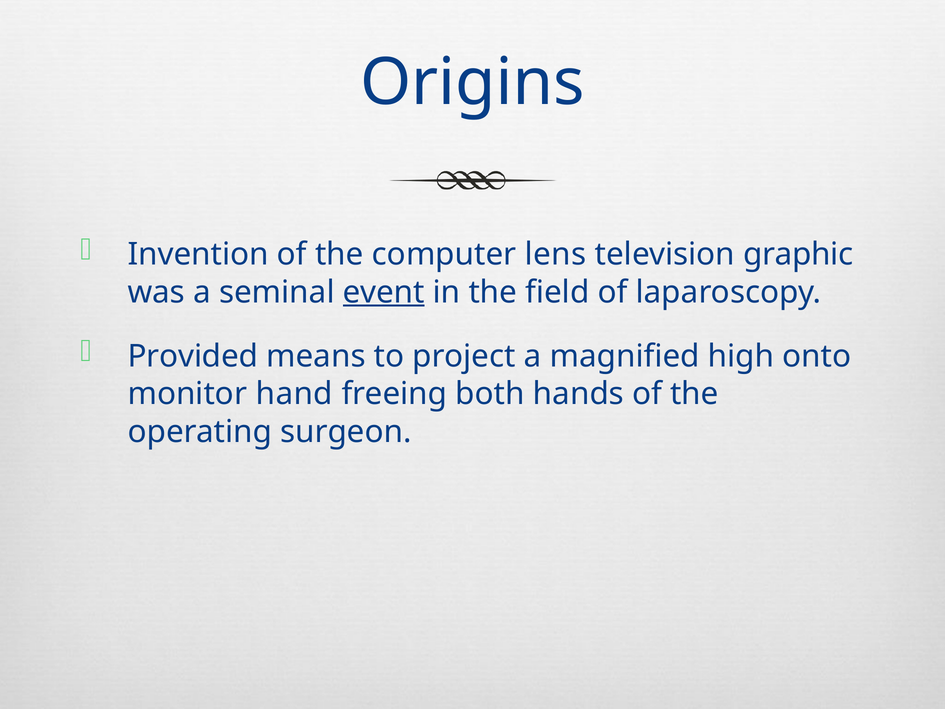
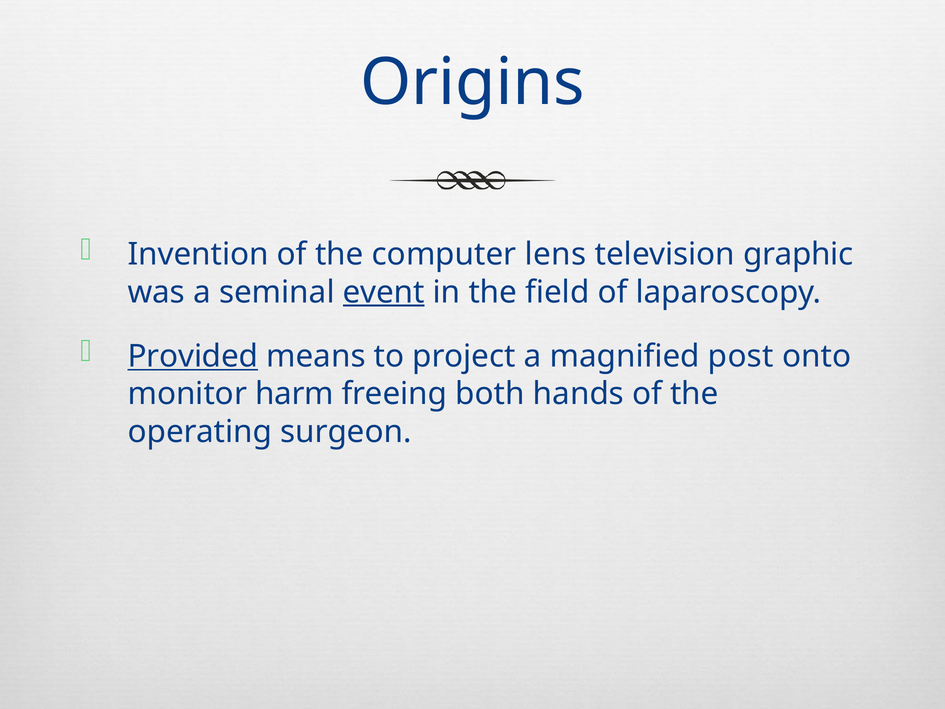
Provided underline: none -> present
high: high -> post
hand: hand -> harm
